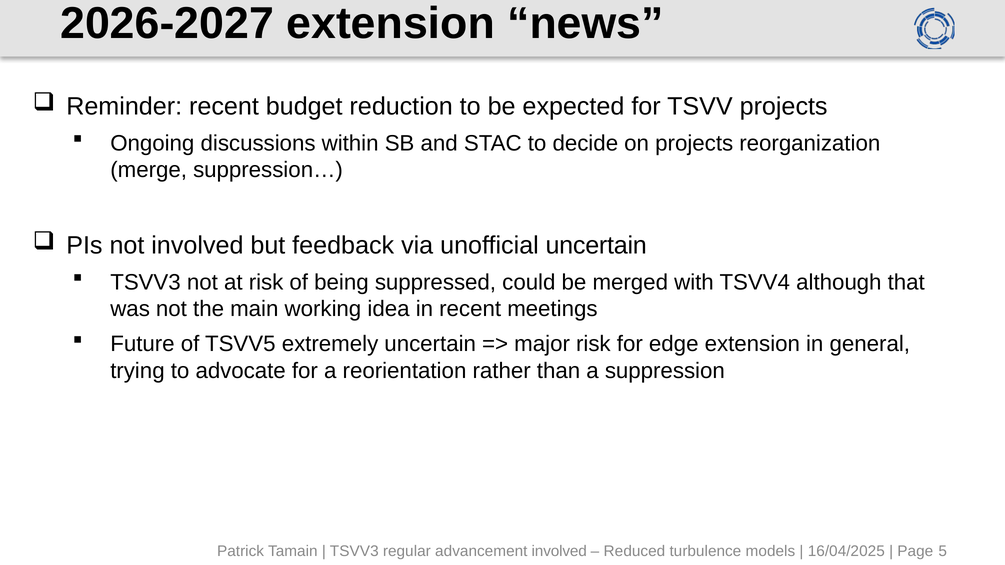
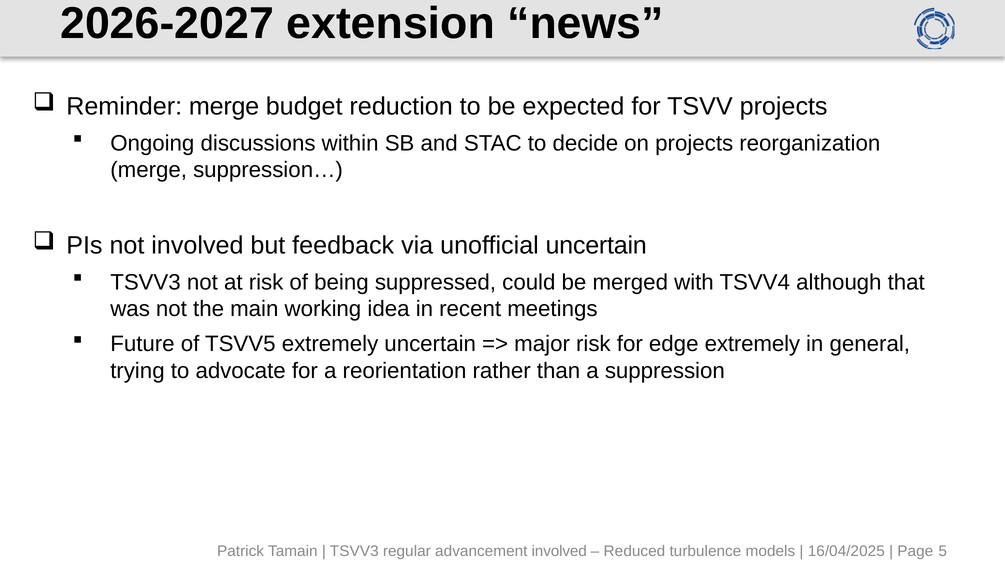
Reminder recent: recent -> merge
edge extension: extension -> extremely
